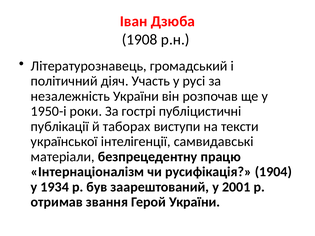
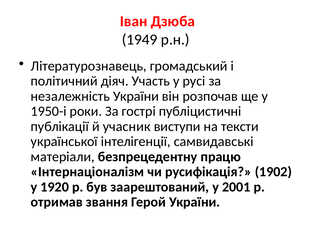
1908: 1908 -> 1949
таборах: таборах -> учасник
1904: 1904 -> 1902
1934: 1934 -> 1920
